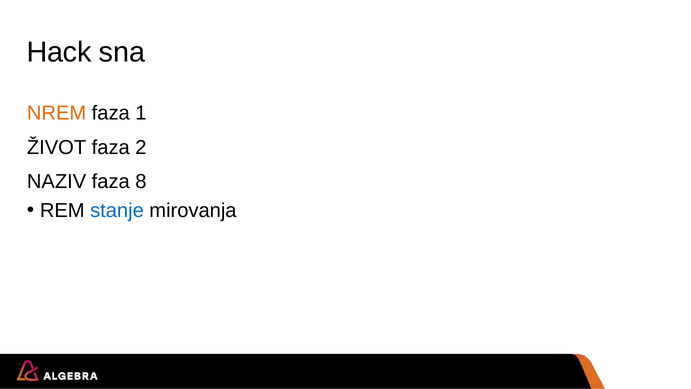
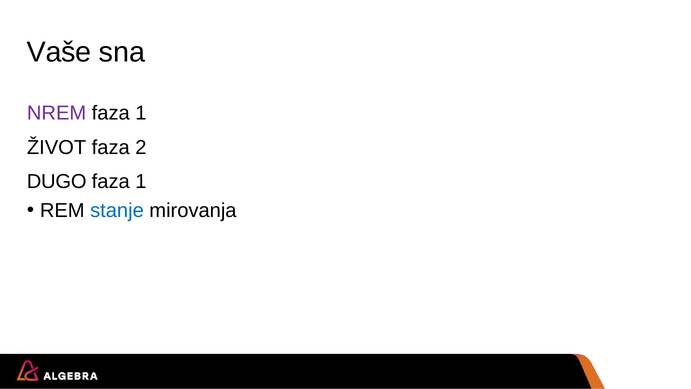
Hack: Hack -> Vaše
NREM colour: orange -> purple
NAZIV: NAZIV -> DUGO
8 at (141, 182): 8 -> 1
